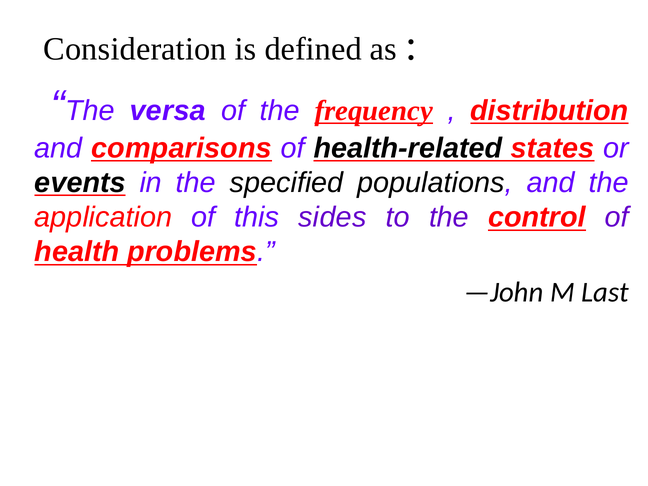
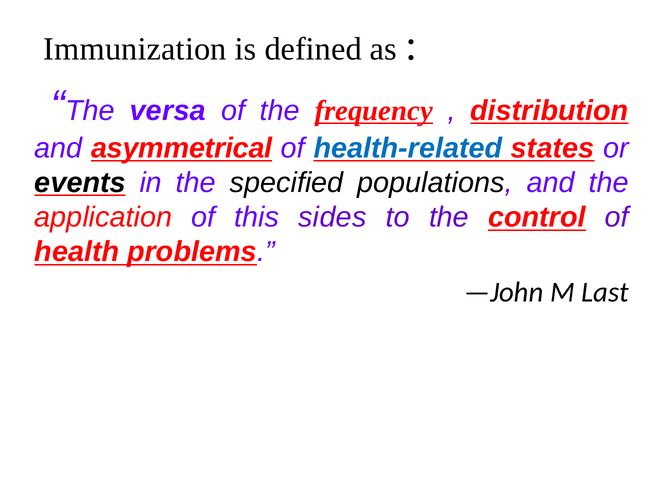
Consideration: Consideration -> Immunization
comparisons: comparisons -> asymmetrical
health-related colour: black -> blue
